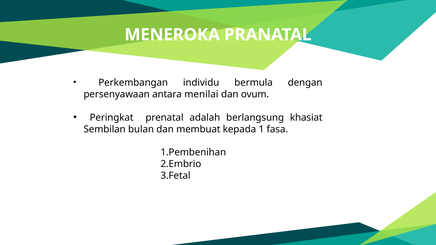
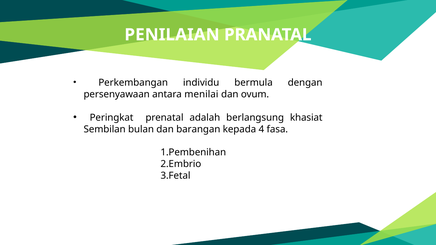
MENEROKA: MENEROKA -> PENILAIAN
membuat: membuat -> barangan
1: 1 -> 4
